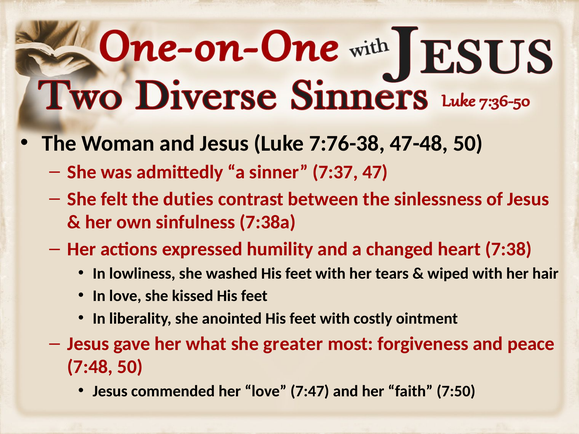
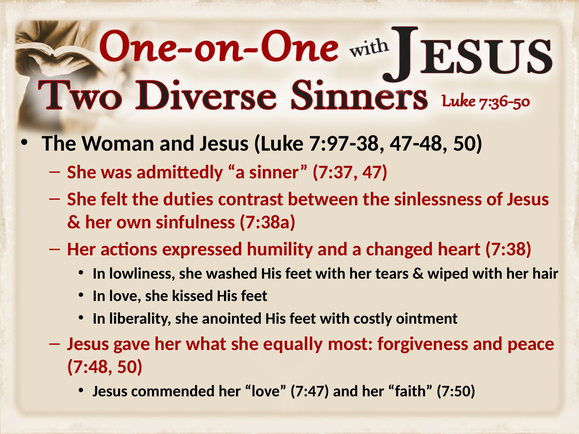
7:76-38: 7:76-38 -> 7:97-38
greater: greater -> equally
